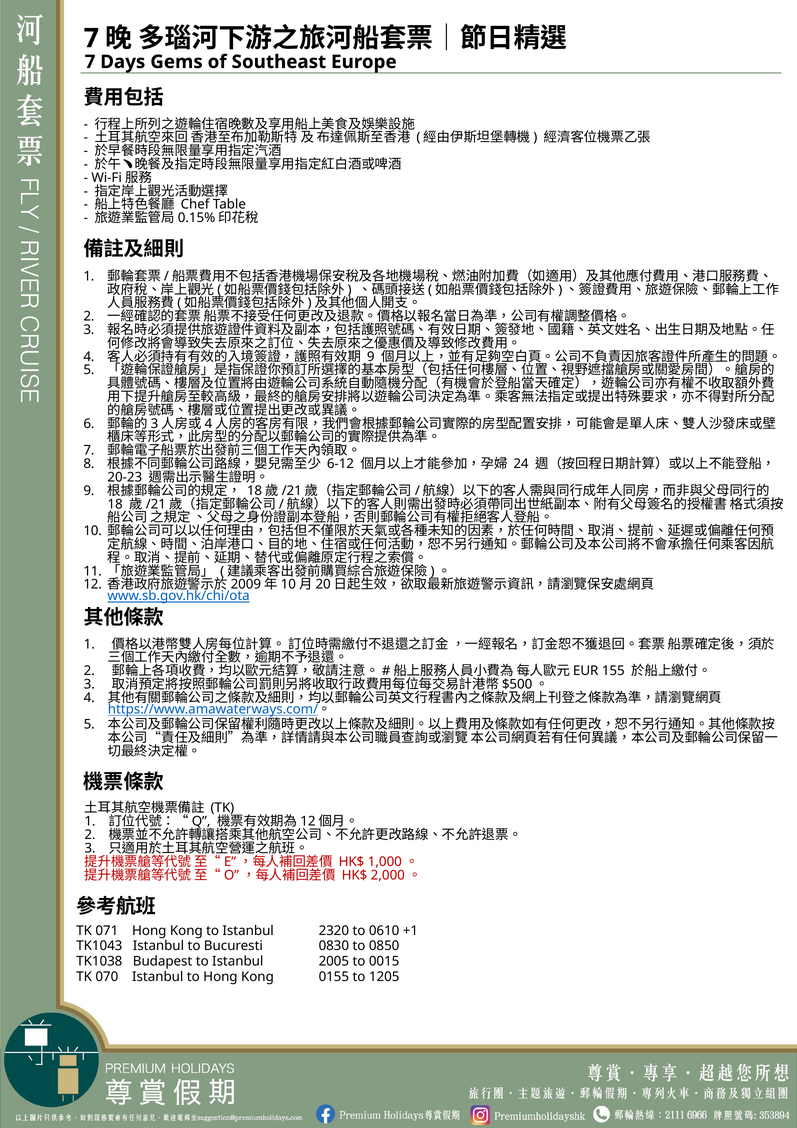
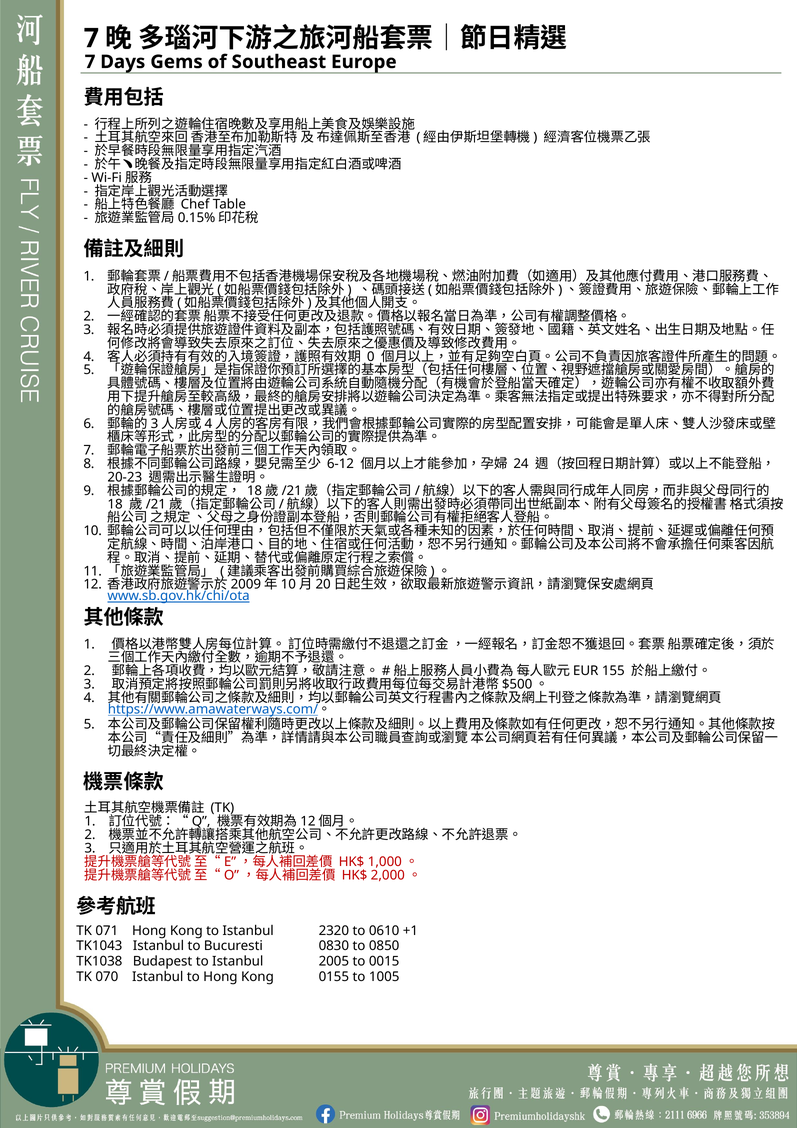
9 at (371, 356): 9 -> 0
1205: 1205 -> 1005
